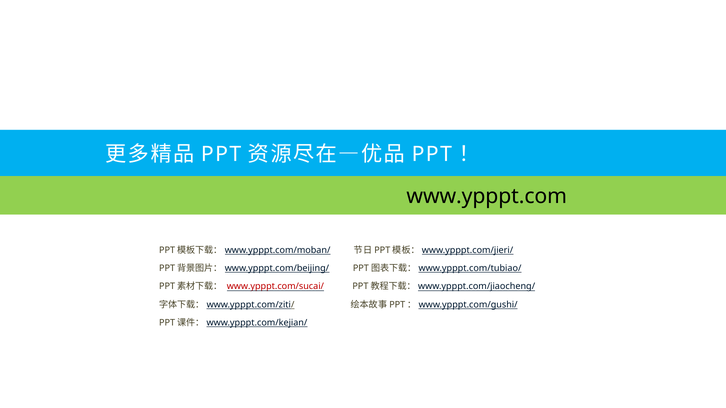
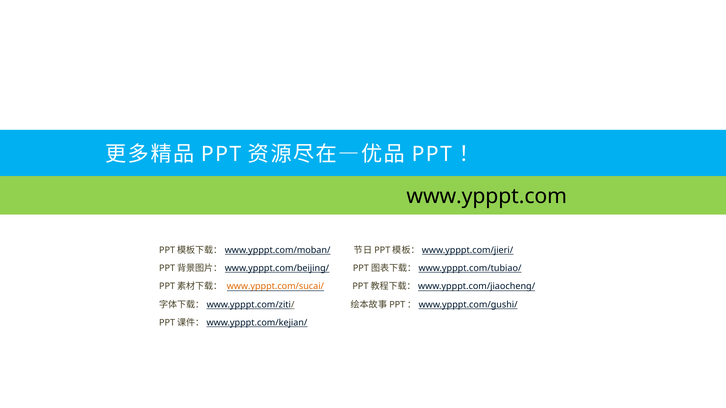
www.ypppt.com/sucai/ colour: red -> orange
